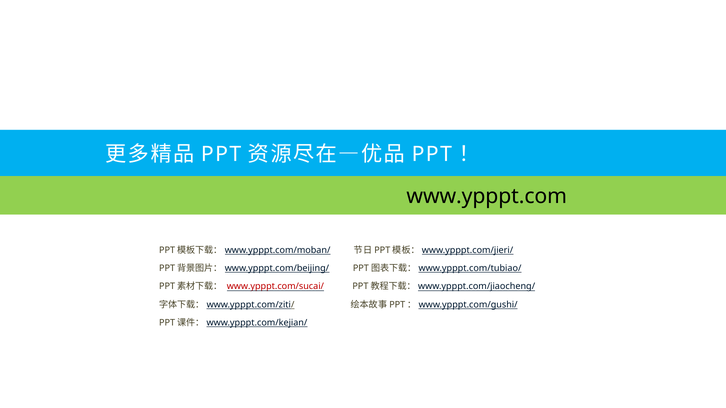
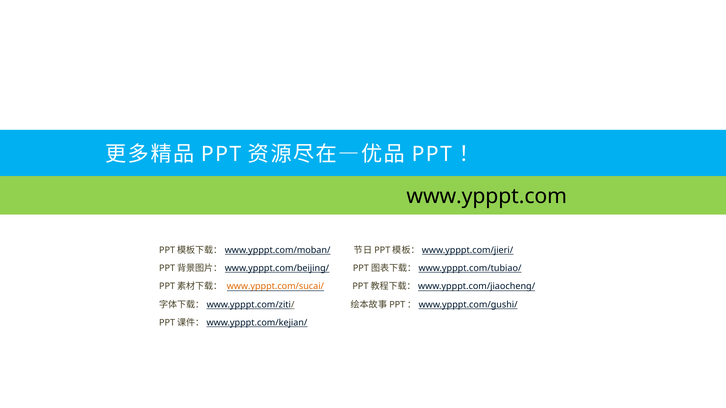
www.ypppt.com/sucai/ colour: red -> orange
